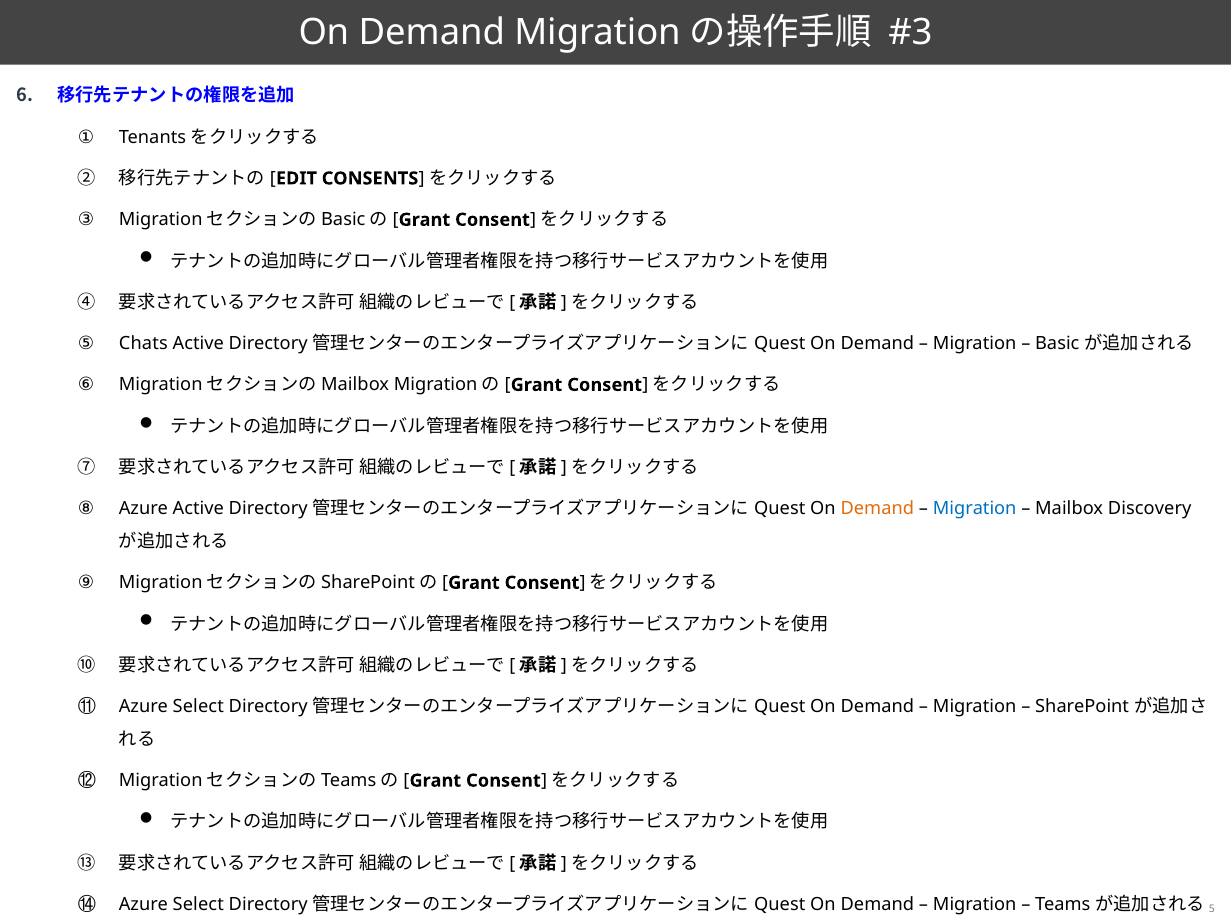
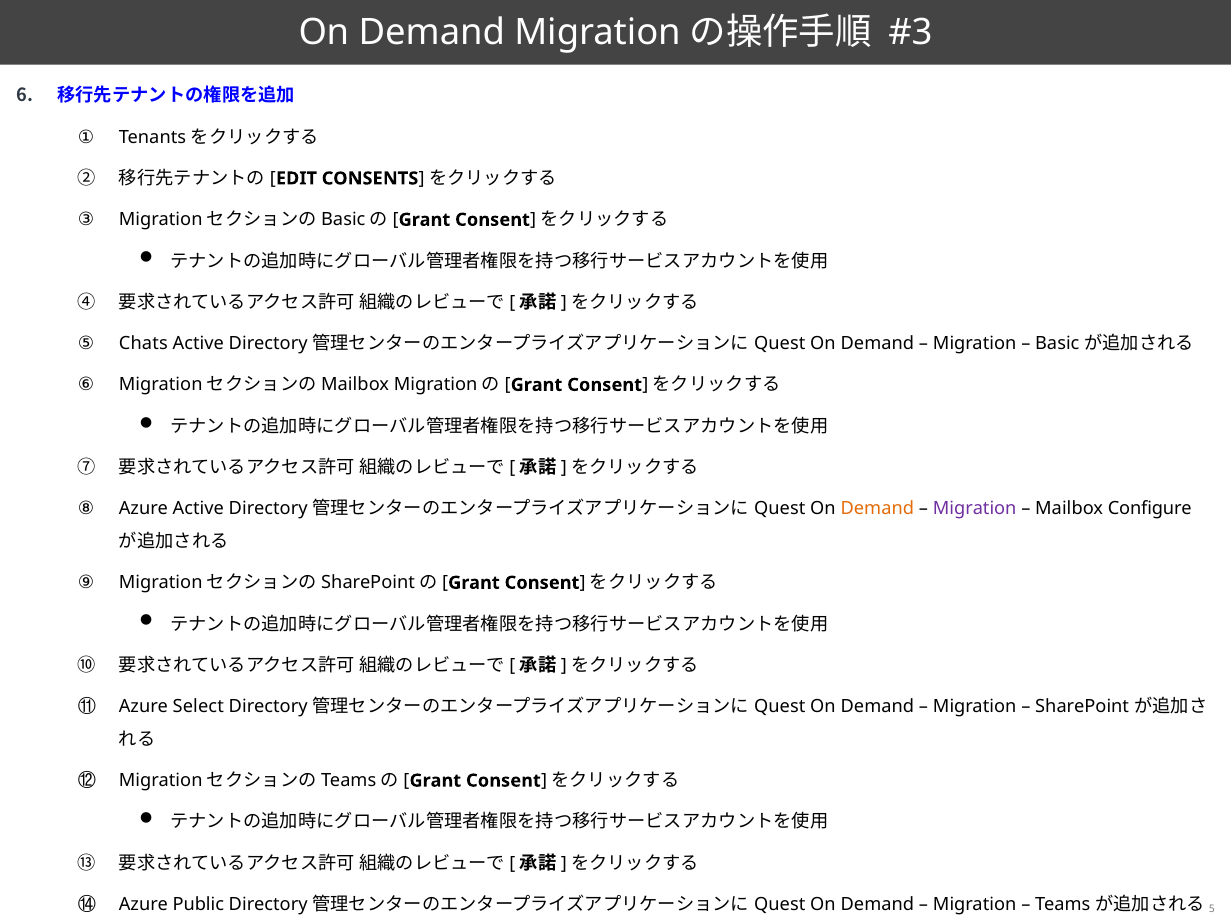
Migration at (975, 509) colour: blue -> purple
Discovery: Discovery -> Configure
Select at (198, 905): Select -> Public
